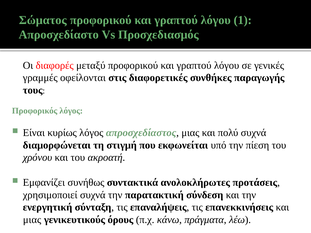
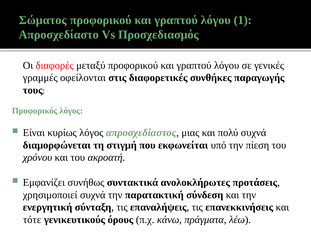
μιας at (32, 220): μιας -> τότε
